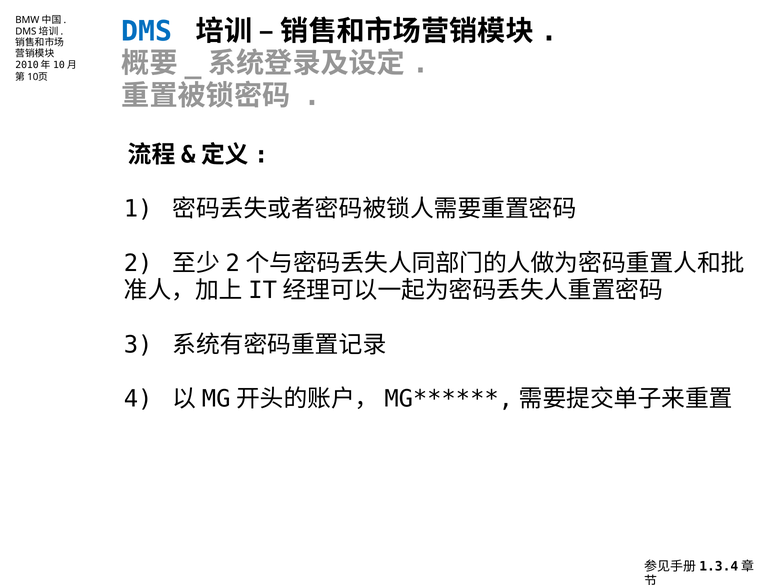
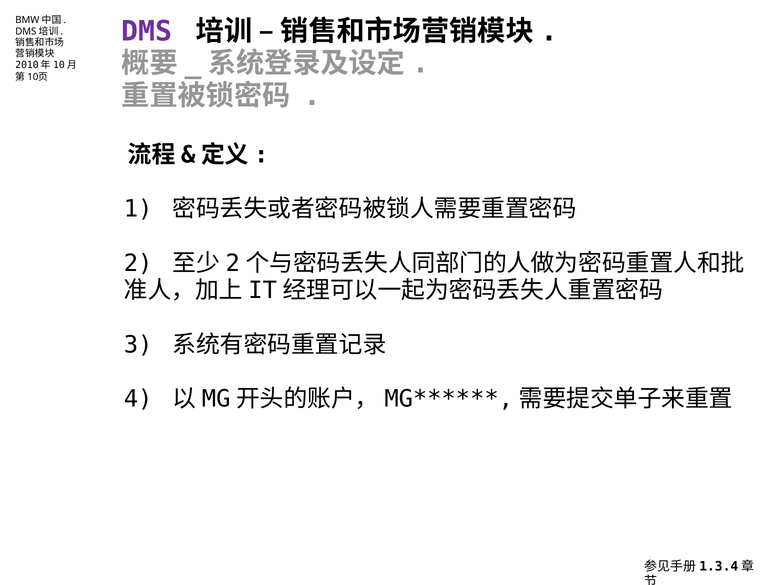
DMS colour: blue -> purple
